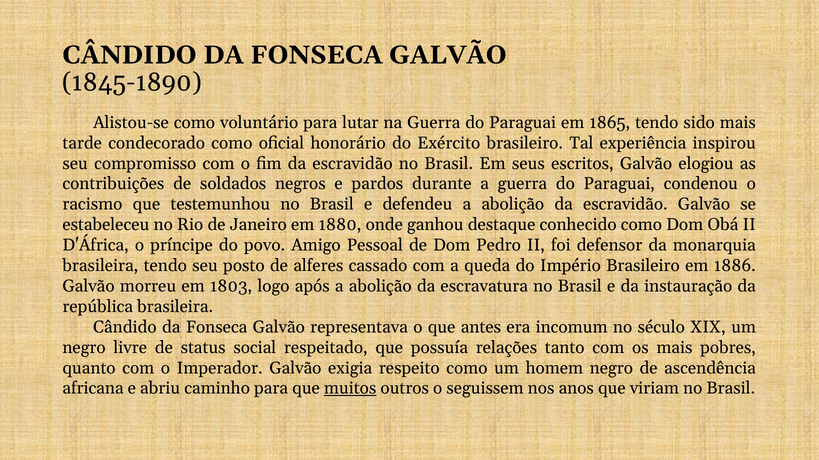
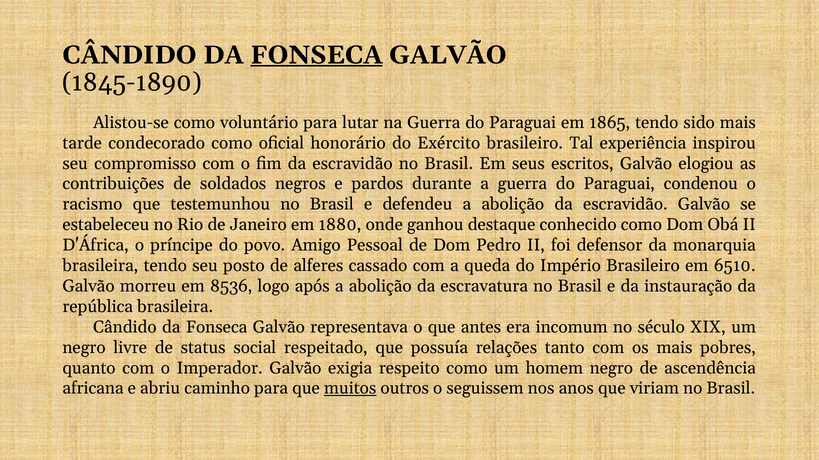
FONSECA at (317, 55) underline: none -> present
1886: 1886 -> 6510
1803: 1803 -> 8536
